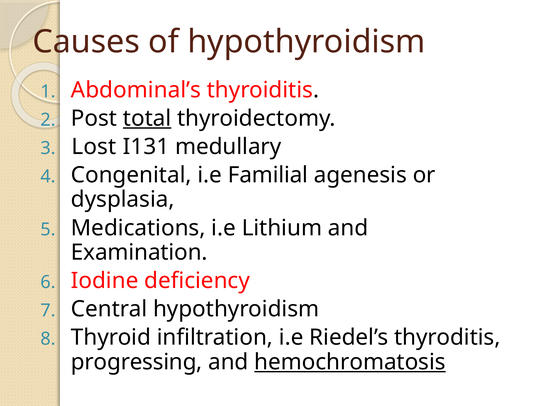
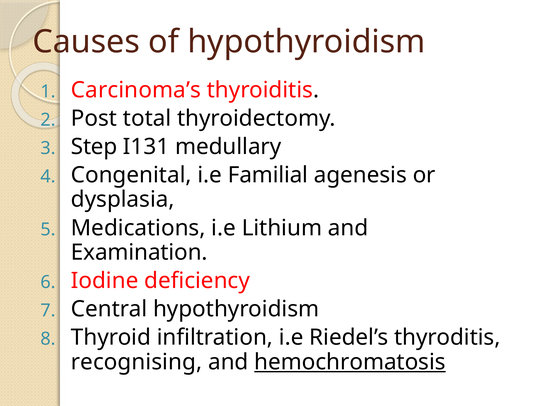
Abdominal’s: Abdominal’s -> Carcinoma’s
total underline: present -> none
Lost: Lost -> Step
progressing: progressing -> recognising
